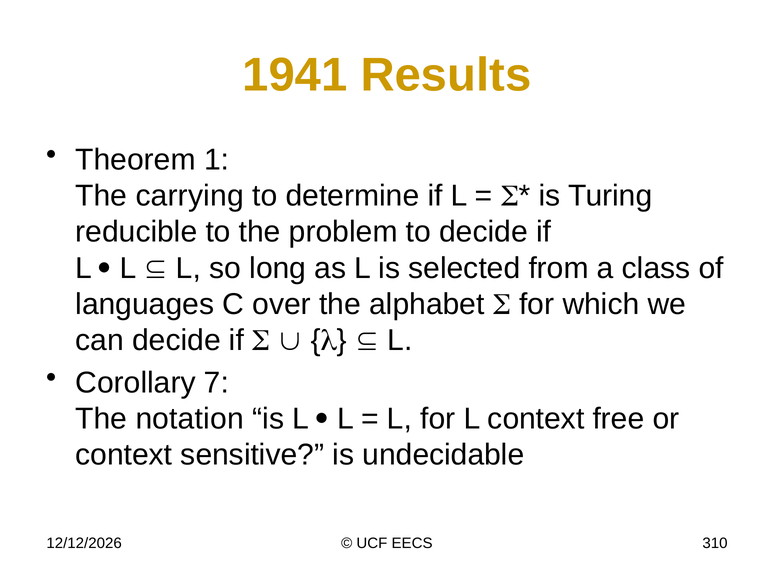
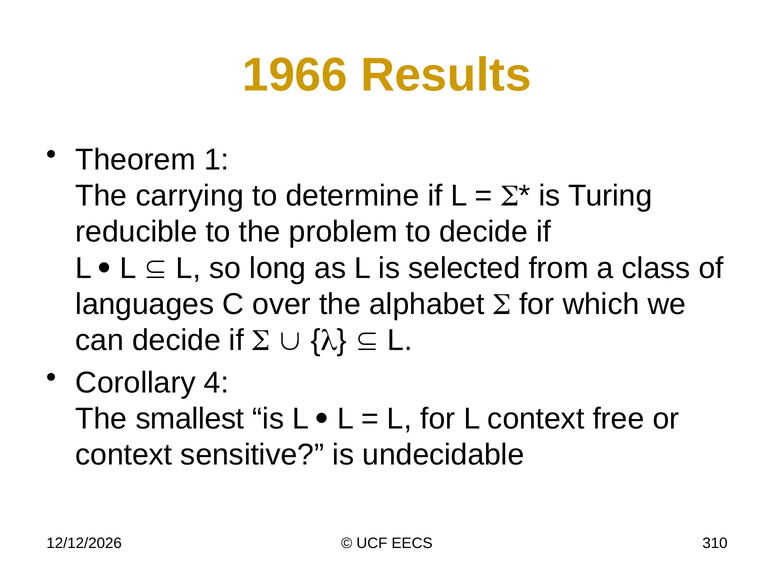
1941: 1941 -> 1966
7: 7 -> 4
notation: notation -> smallest
